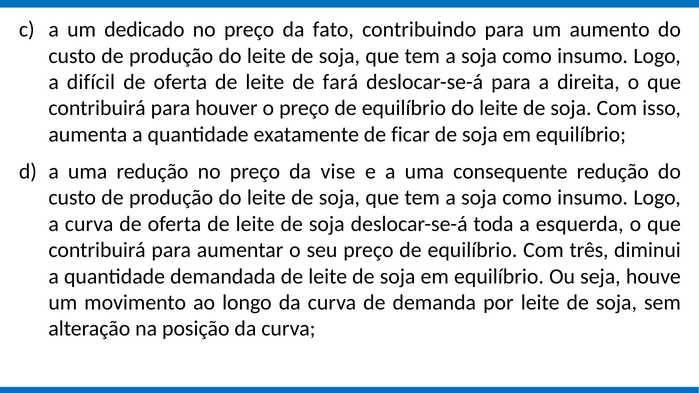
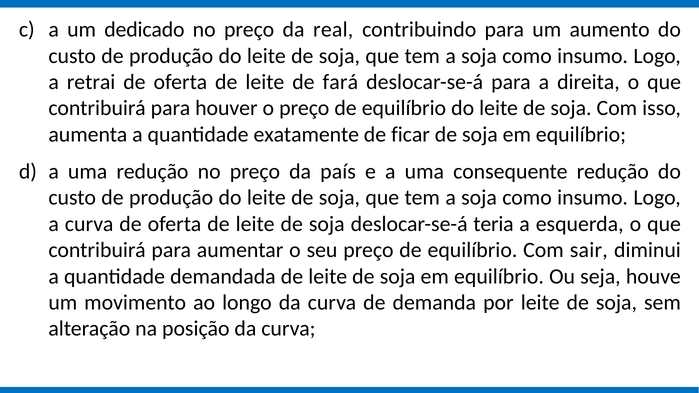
fato: fato -> real
difícil: difícil -> retrai
vise: vise -> país
toda: toda -> teria
três: três -> sair
